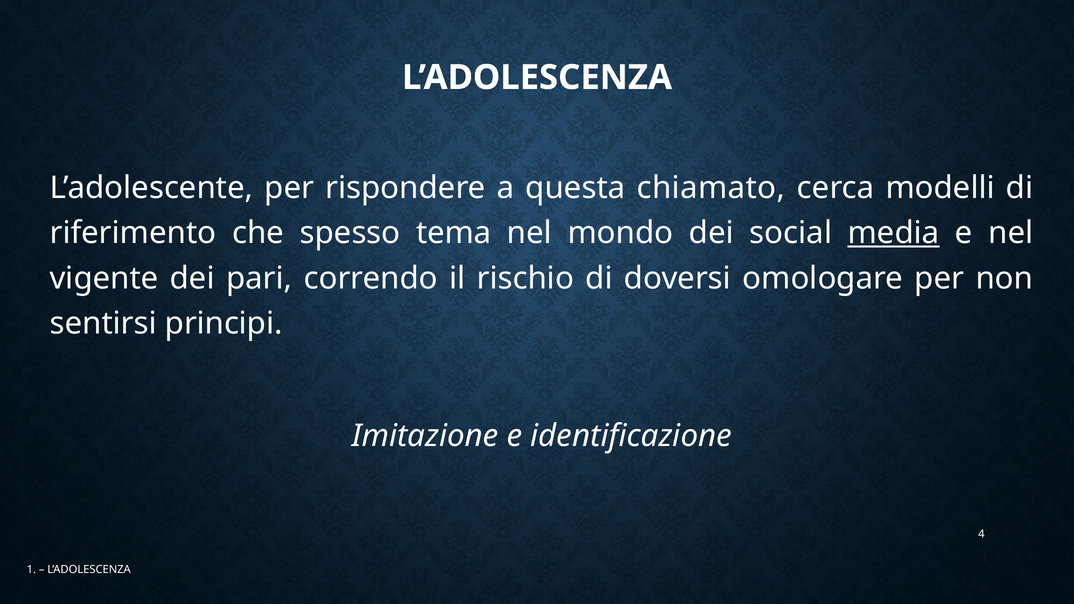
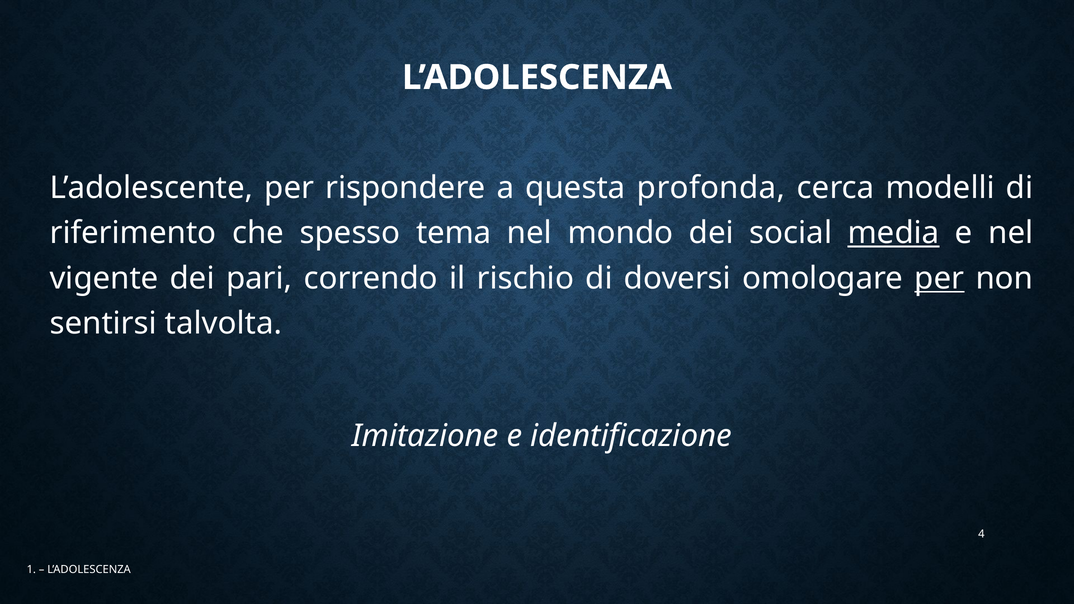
chiamato: chiamato -> profonda
per at (939, 278) underline: none -> present
principi: principi -> talvolta
